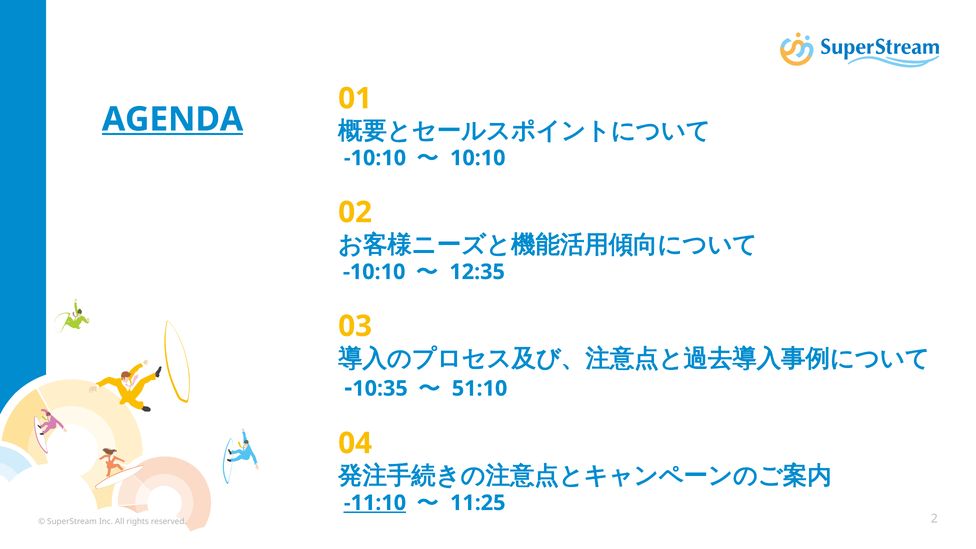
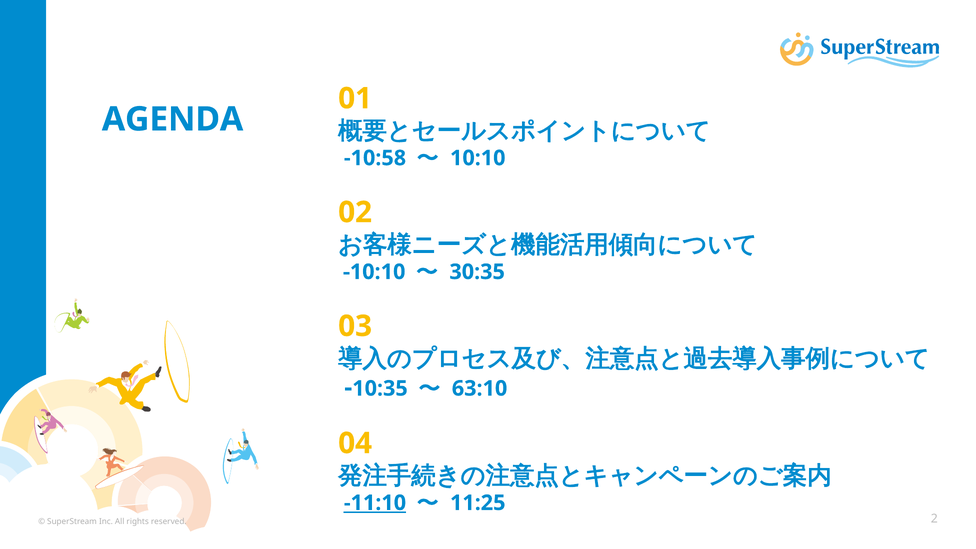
AGENDA underline: present -> none
-10:10 at (375, 158): -10:10 -> -10:58
12:35: 12:35 -> 30:35
51:10: 51:10 -> 63:10
